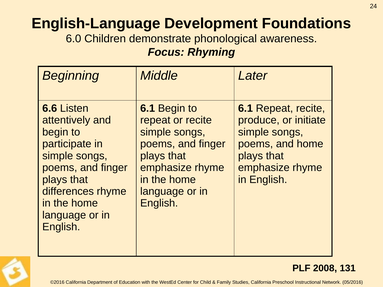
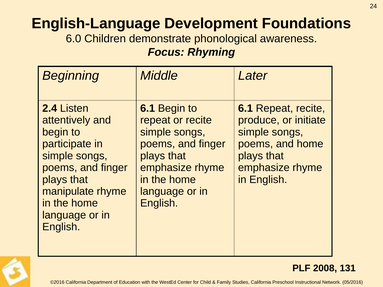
6.6: 6.6 -> 2.4
differences: differences -> manipulate
